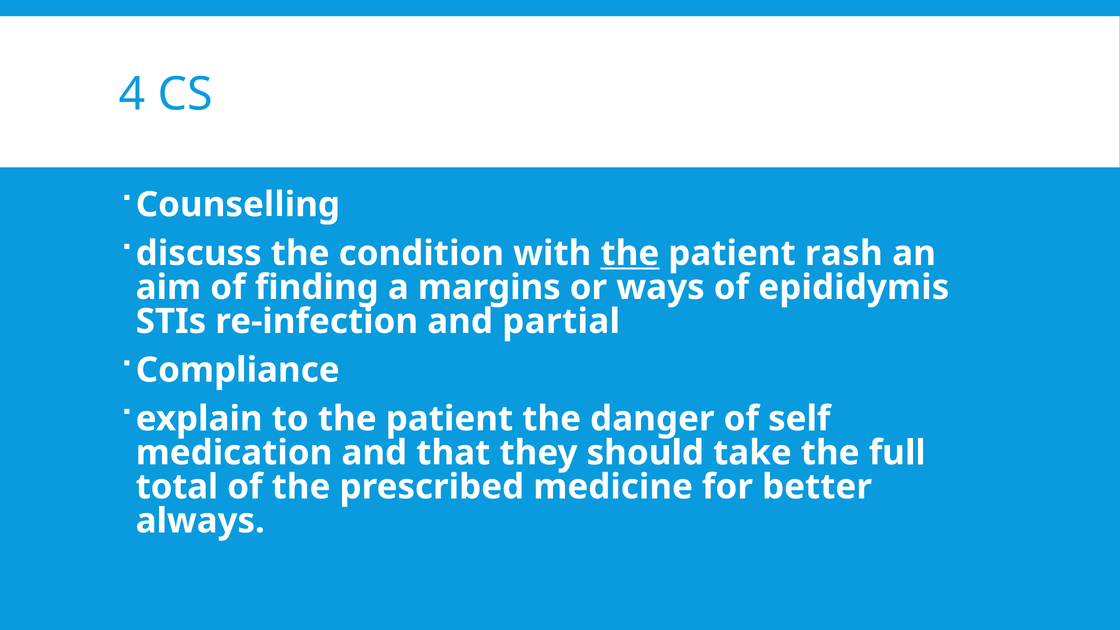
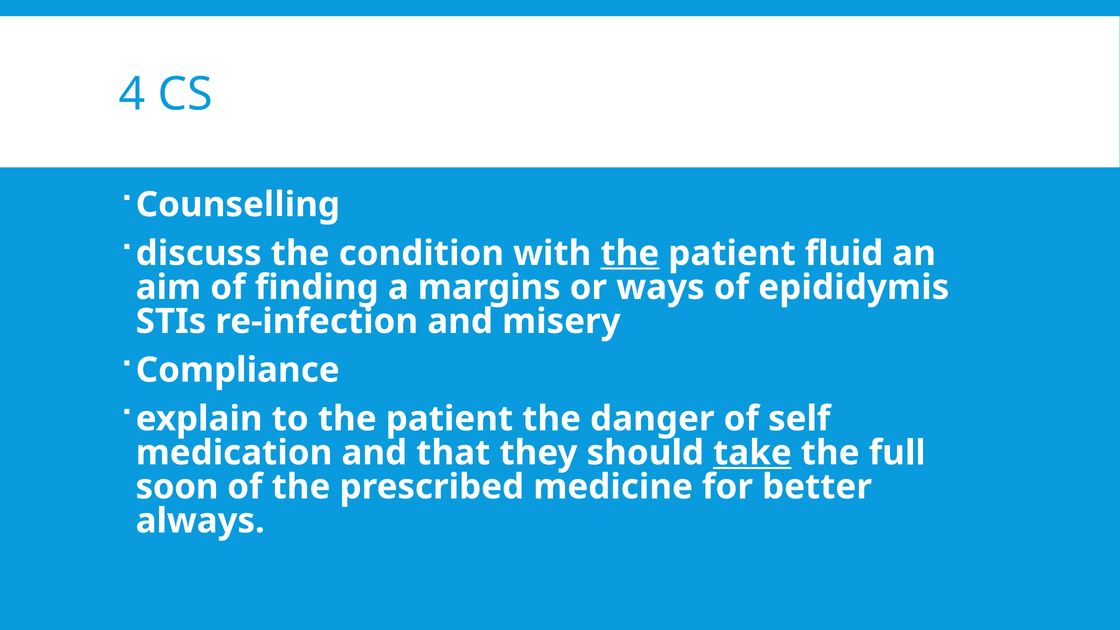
rash: rash -> fluid
partial: partial -> misery
take underline: none -> present
total: total -> soon
